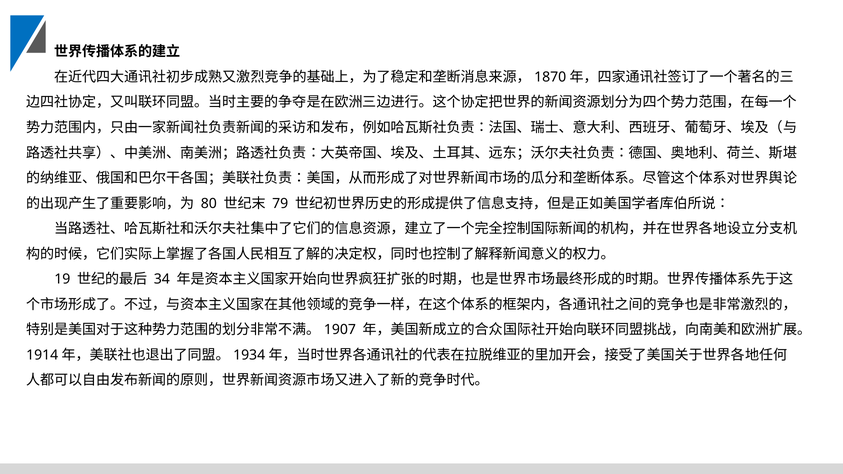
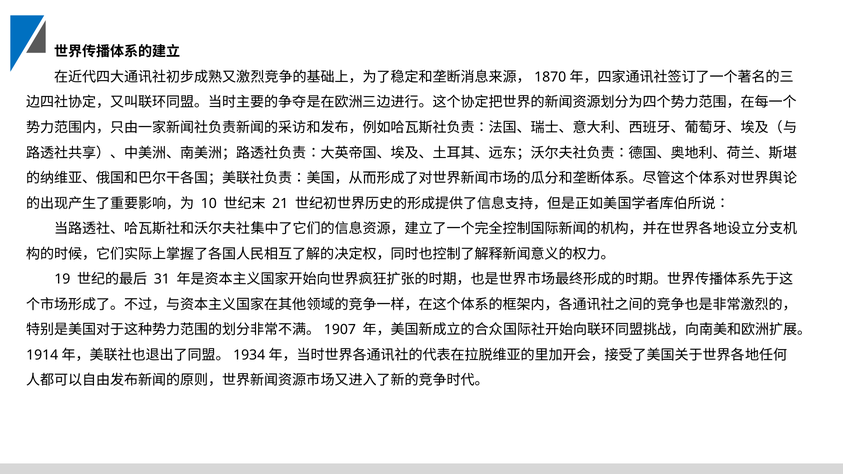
80: 80 -> 10
79: 79 -> 21
34: 34 -> 31
